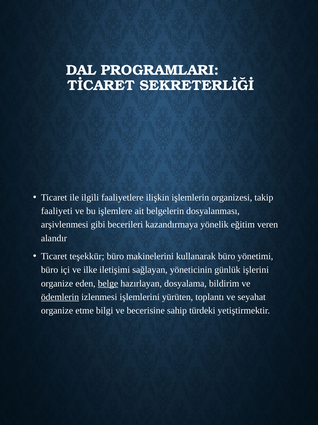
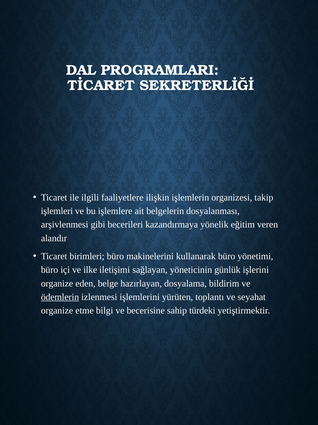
faaliyeti: faaliyeti -> işlemleri
teşekkür: teşekkür -> birimleri
belge underline: present -> none
